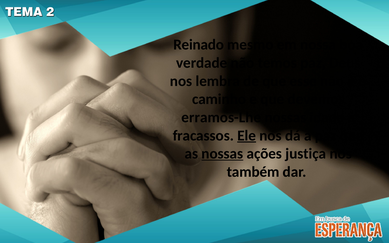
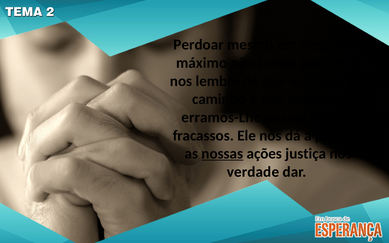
Reinado: Reinado -> Perdoar
verdade: verdade -> máximo
Ele underline: present -> none
também: também -> verdade
